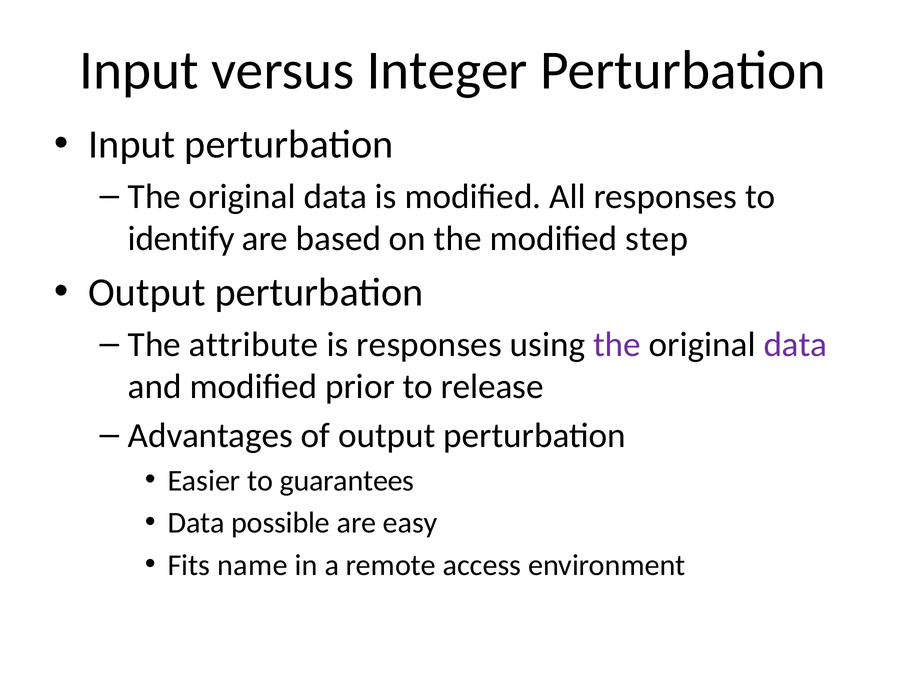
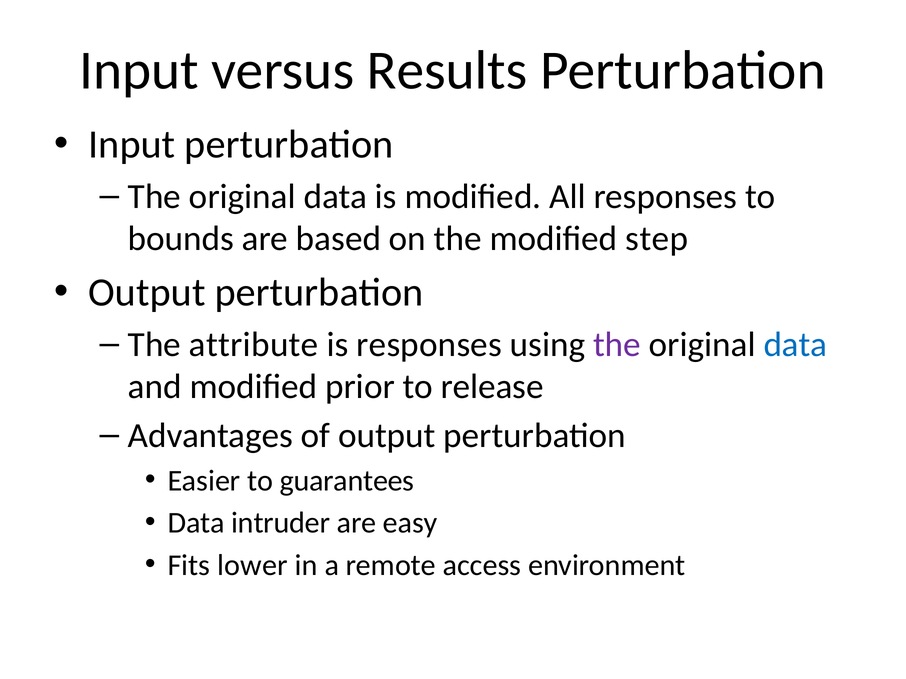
Integer: Integer -> Results
identify: identify -> bounds
data at (795, 345) colour: purple -> blue
possible: possible -> intruder
name: name -> lower
